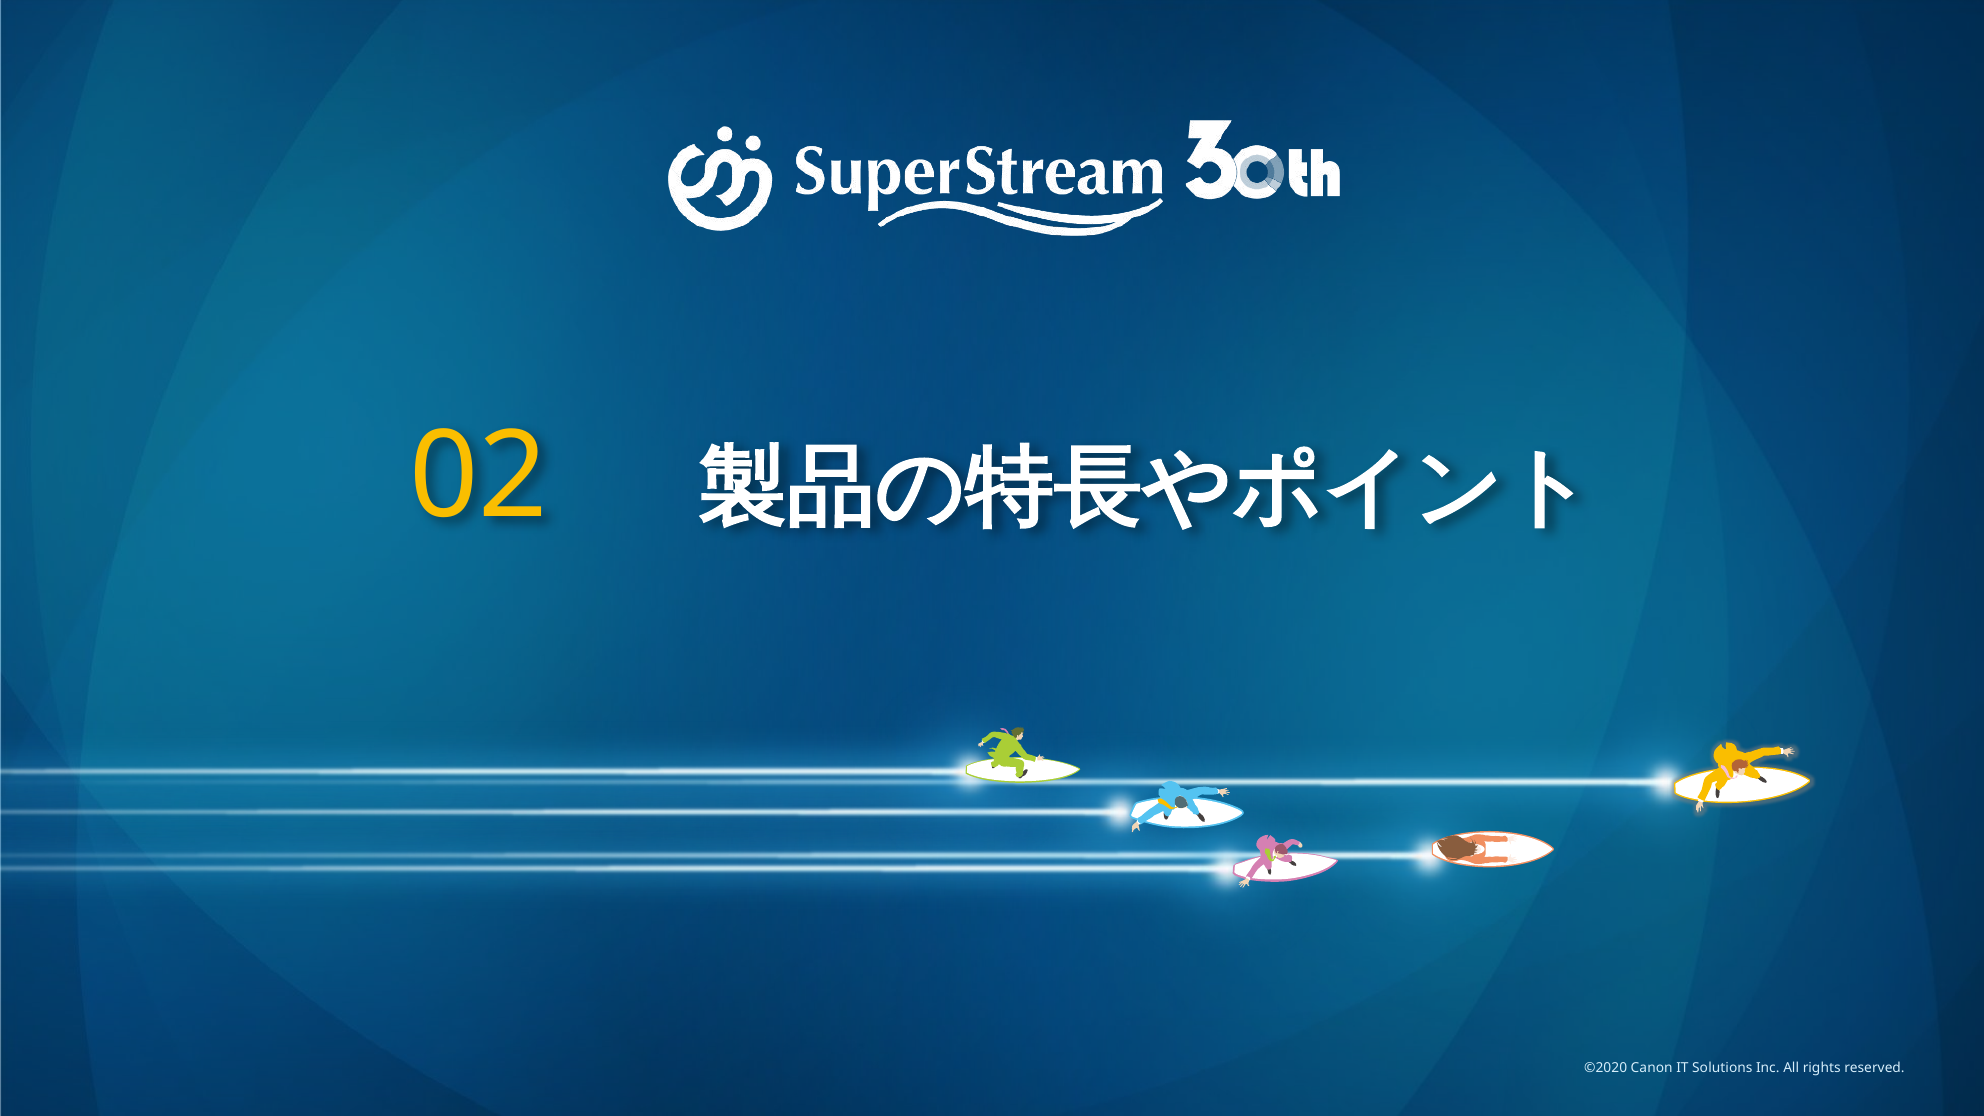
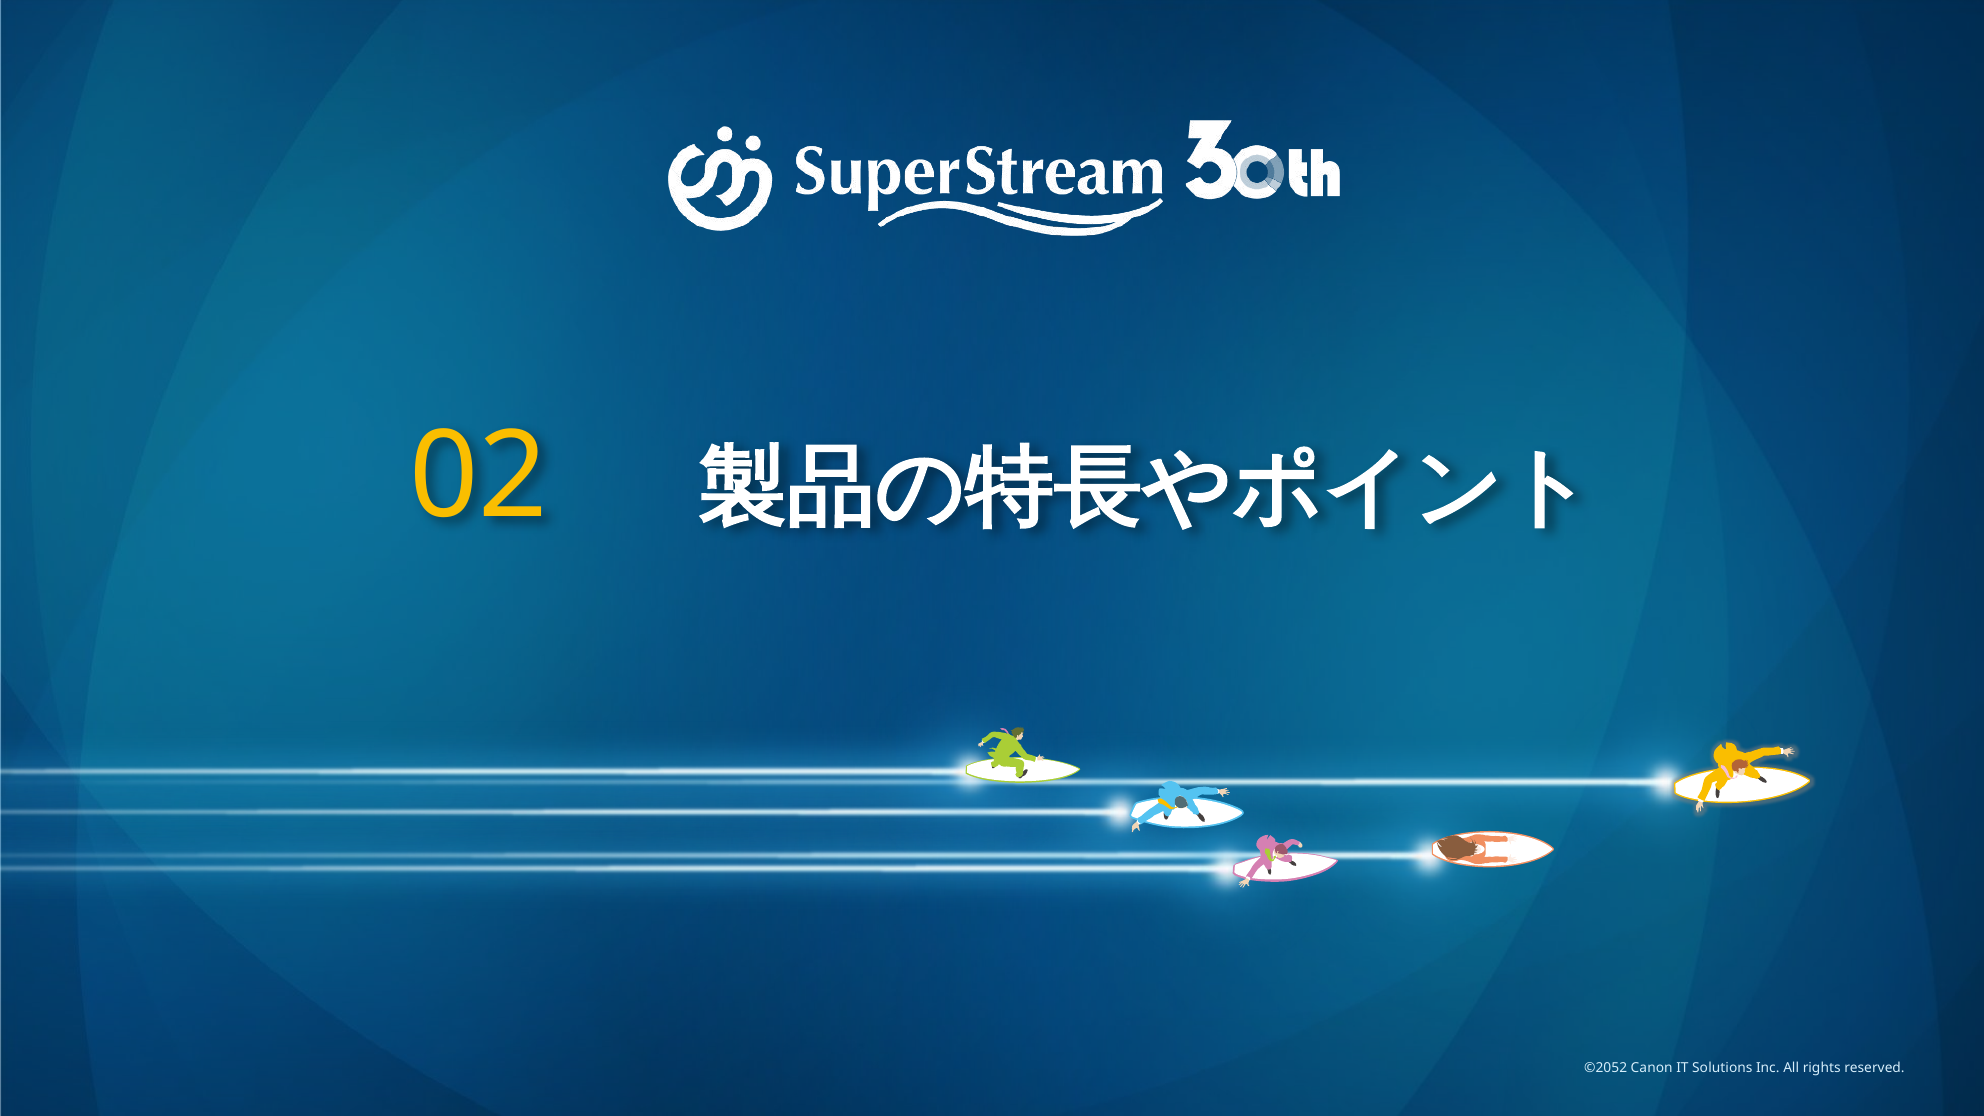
©2020: ©2020 -> ©2052
